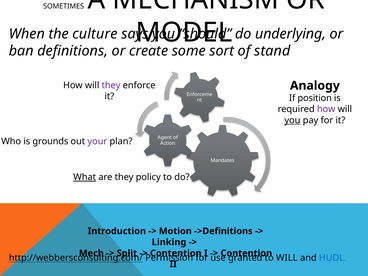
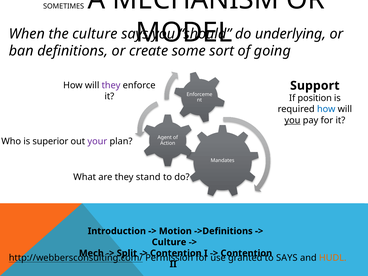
stand: stand -> going
Analogy: Analogy -> Support
how at (326, 109) colour: purple -> blue
grounds: grounds -> superior
What underline: present -> none
policy: policy -> stand
Linking at (169, 242): Linking -> Culture
WILL at (287, 258): WILL -> SAYS
HUDL colour: blue -> orange
